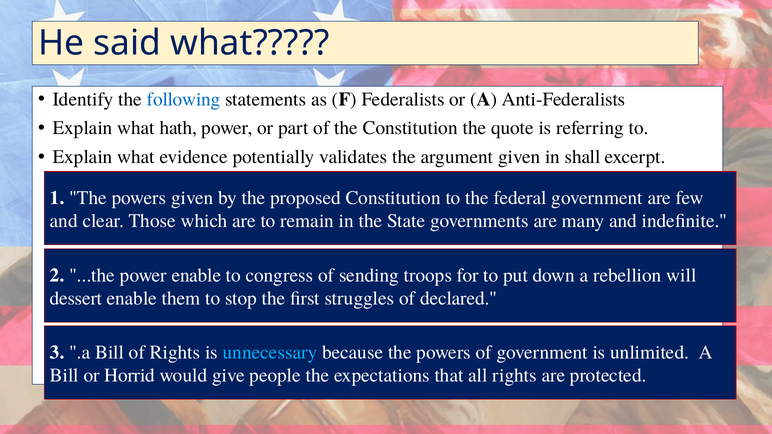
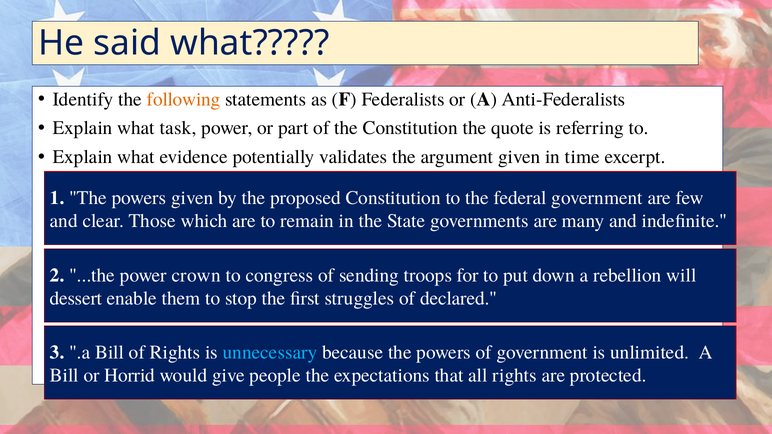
following colour: blue -> orange
hath: hath -> task
shall: shall -> time
power enable: enable -> crown
